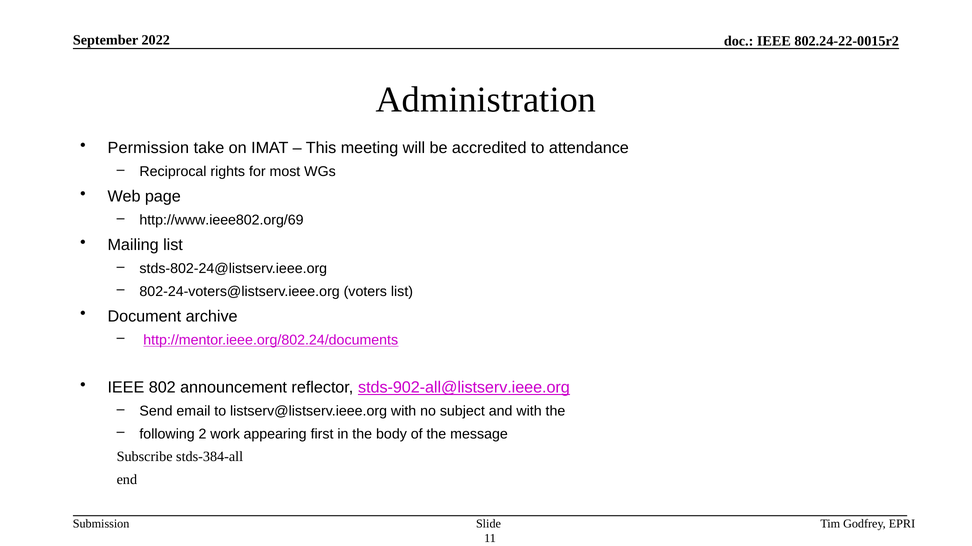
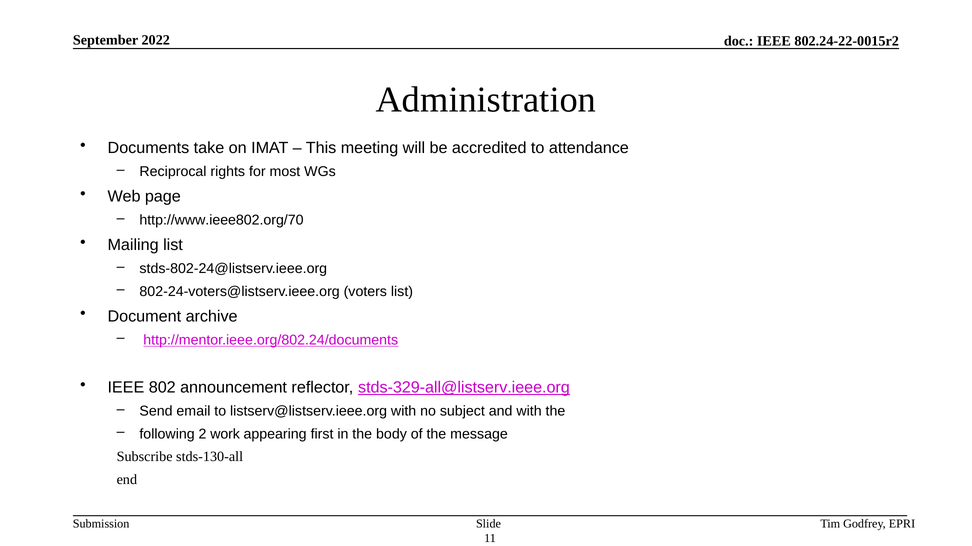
Permission: Permission -> Documents
http://www.ieee802.org/69: http://www.ieee802.org/69 -> http://www.ieee802.org/70
stds-902-all@listserv.ieee.org: stds-902-all@listserv.ieee.org -> stds-329-all@listserv.ieee.org
stds-384-all: stds-384-all -> stds-130-all
